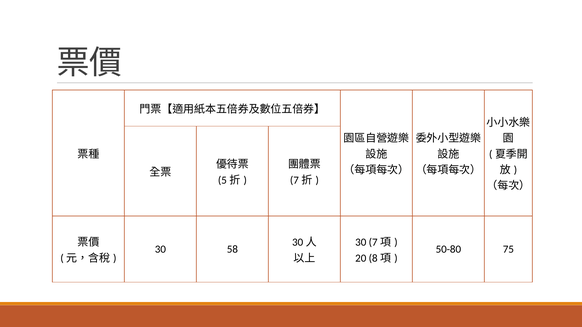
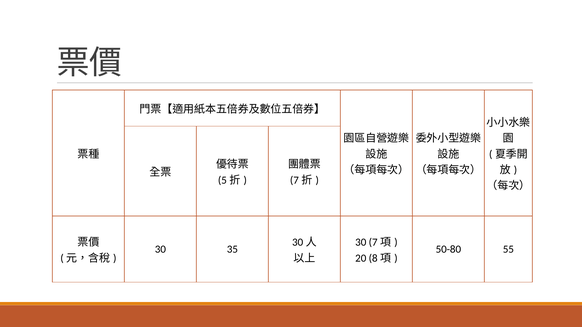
58: 58 -> 35
75: 75 -> 55
